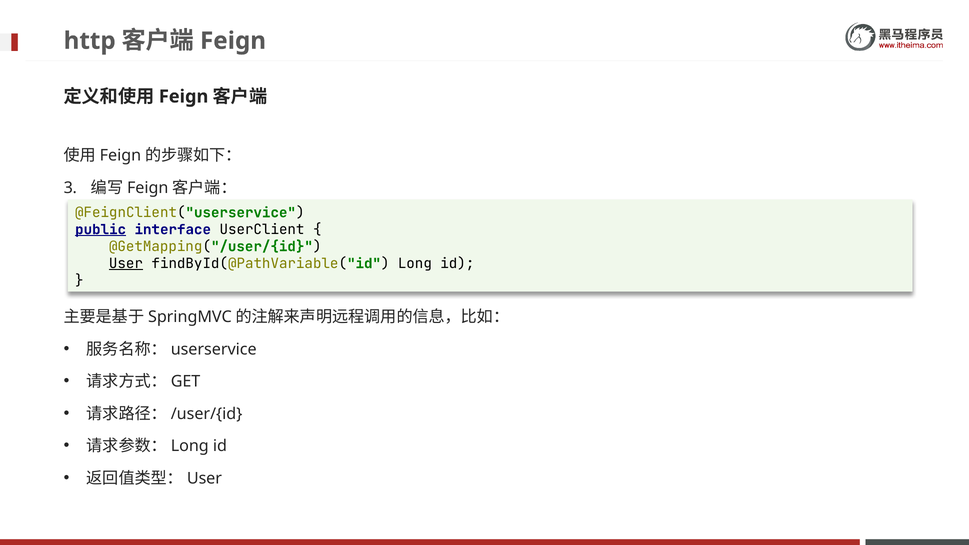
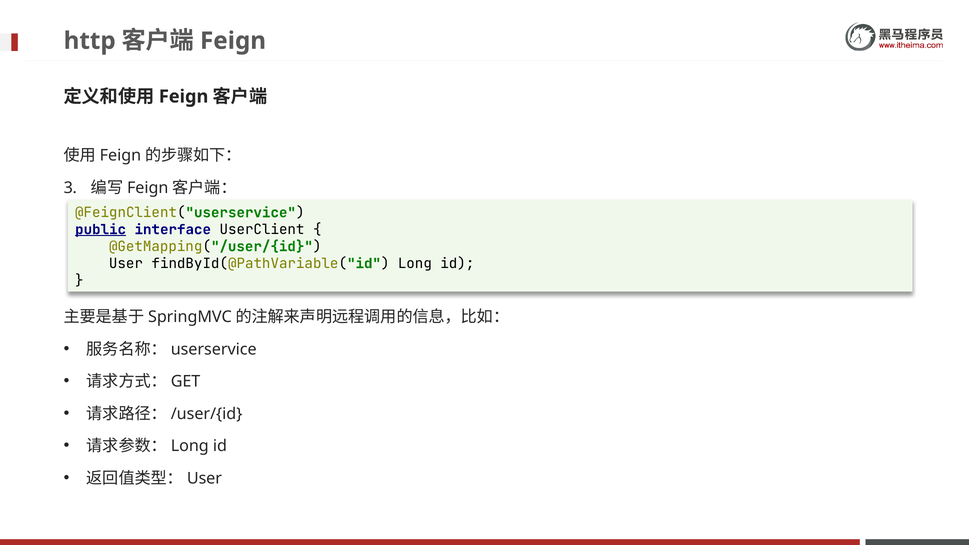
User underline: present -> none
